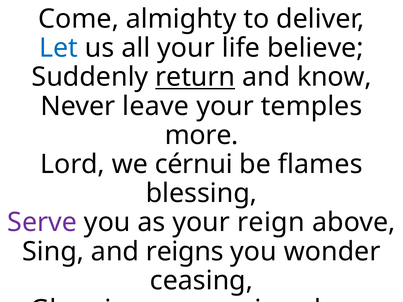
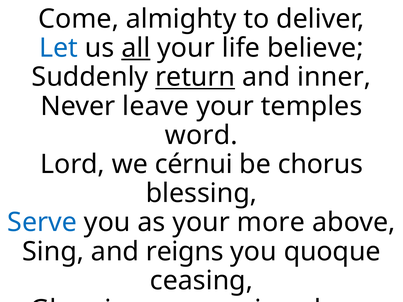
all underline: none -> present
know: know -> inner
more: more -> word
flames: flames -> chorus
Serve colour: purple -> blue
reign: reign -> more
wonder: wonder -> quoque
